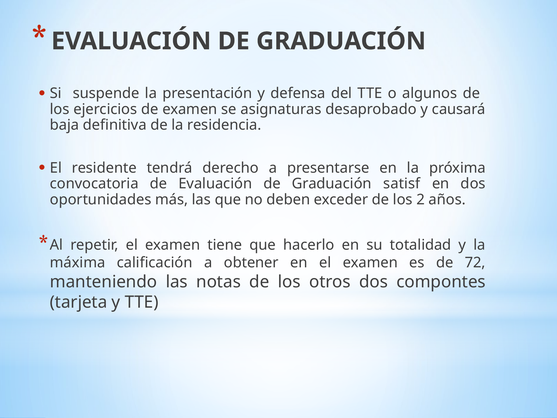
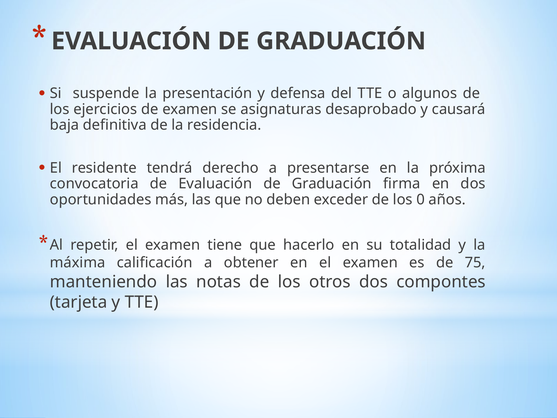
satisf: satisf -> firma
2: 2 -> 0
72: 72 -> 75
